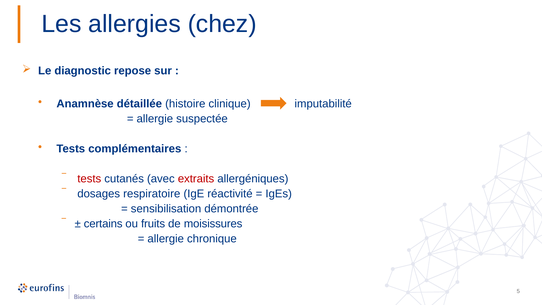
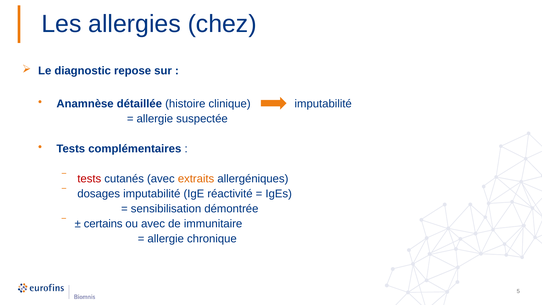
extraits colour: red -> orange
dosages respiratoire: respiratoire -> imputabilité
ou fruits: fruits -> avec
moisissures: moisissures -> immunitaire
